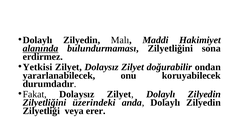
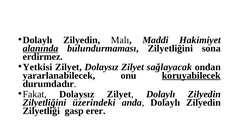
doğurabilir: doğurabilir -> sağlayacak
koruyabilecek underline: none -> present
veya: veya -> gasp
